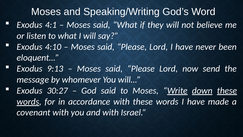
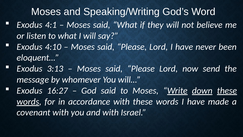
9:13: 9:13 -> 3:13
30:27: 30:27 -> 16:27
